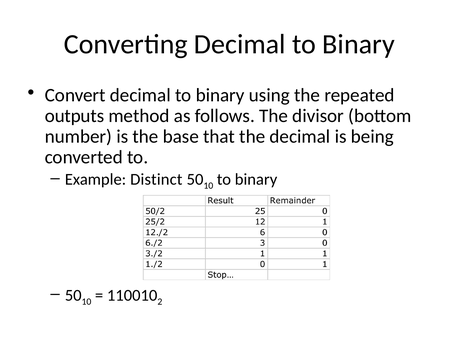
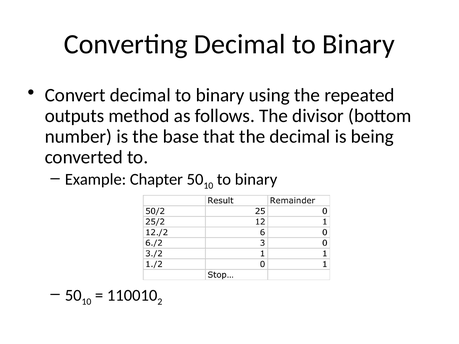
Distinct: Distinct -> Chapter
